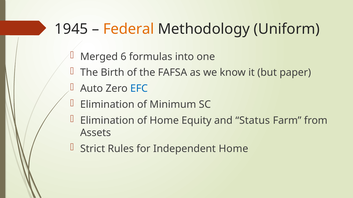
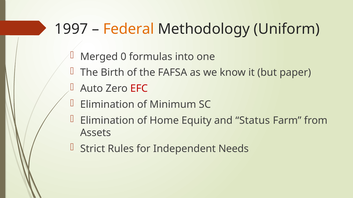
1945: 1945 -> 1997
6: 6 -> 0
EFC colour: blue -> red
Independent Home: Home -> Needs
